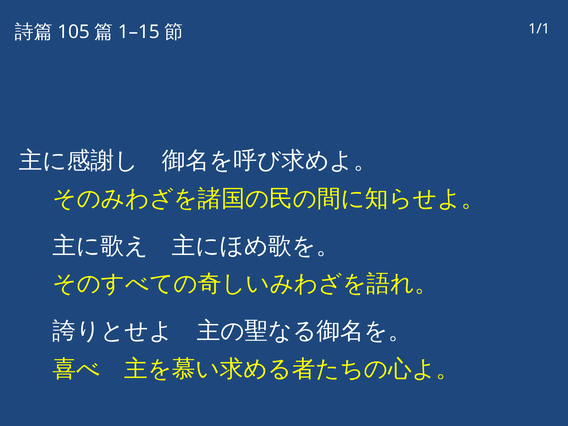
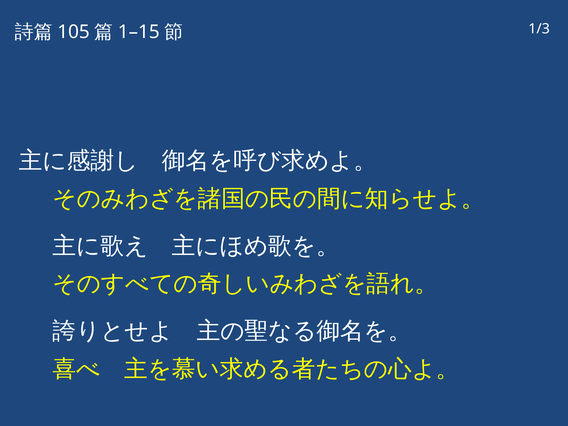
1/1: 1/1 -> 1/3
